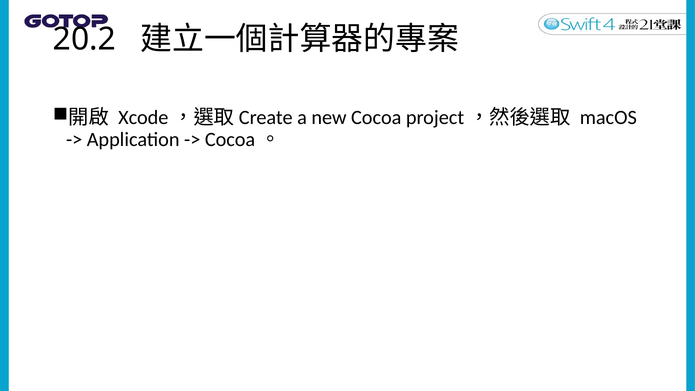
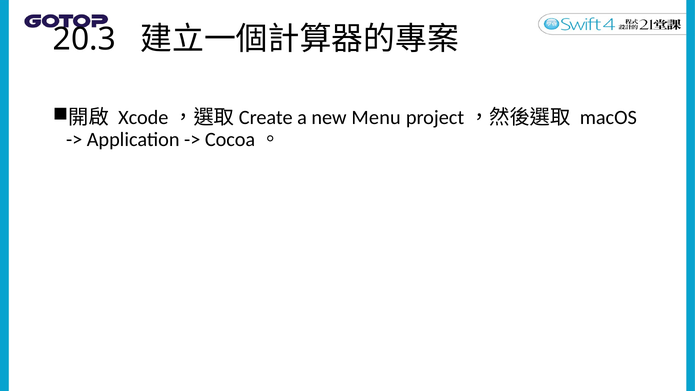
20.2: 20.2 -> 20.3
Cocoa: Cocoa -> Menu
